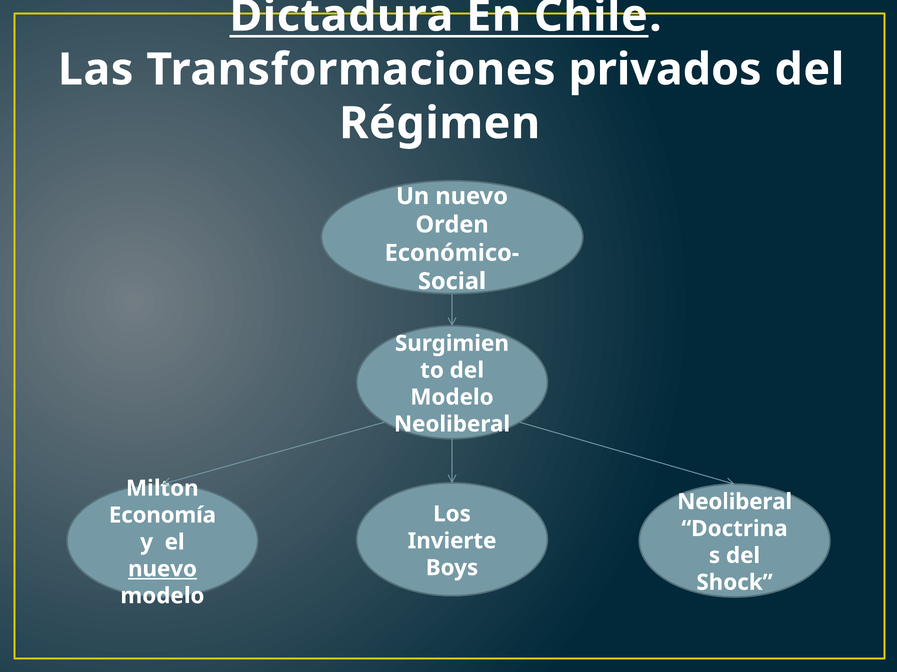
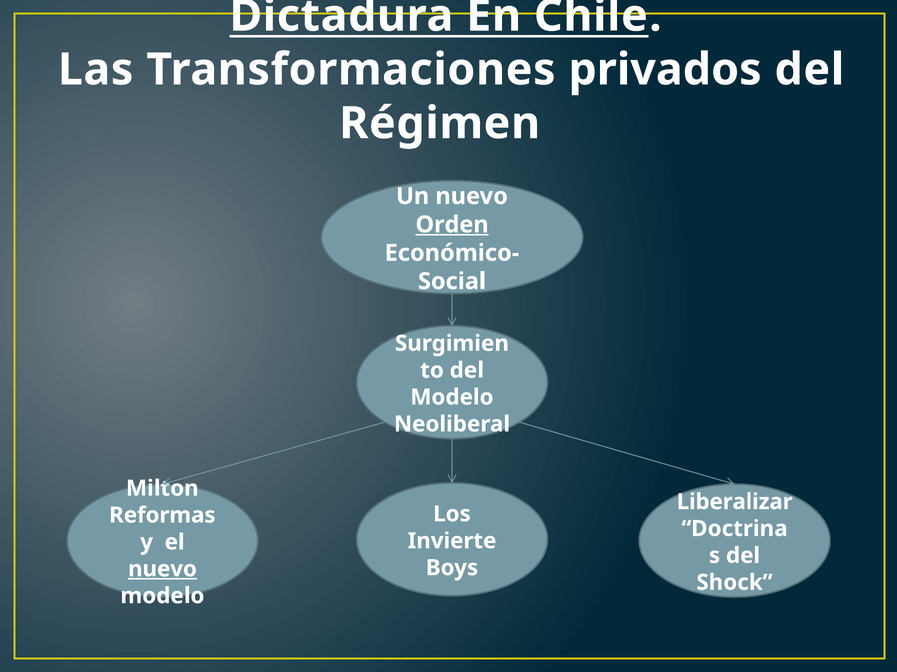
Orden underline: none -> present
Neoliberal at (735, 502): Neoliberal -> Liberalizar
Economía: Economía -> Reformas
